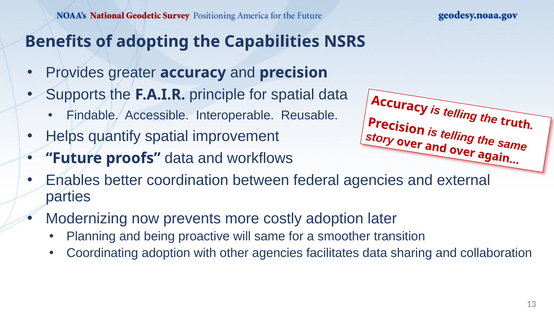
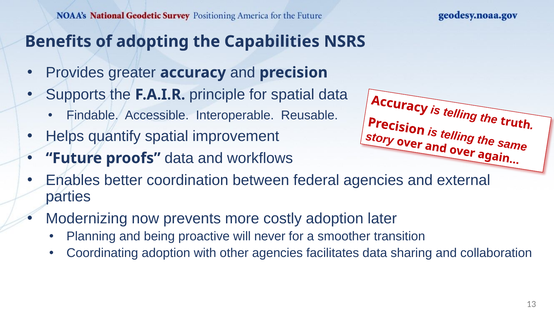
same: same -> never
